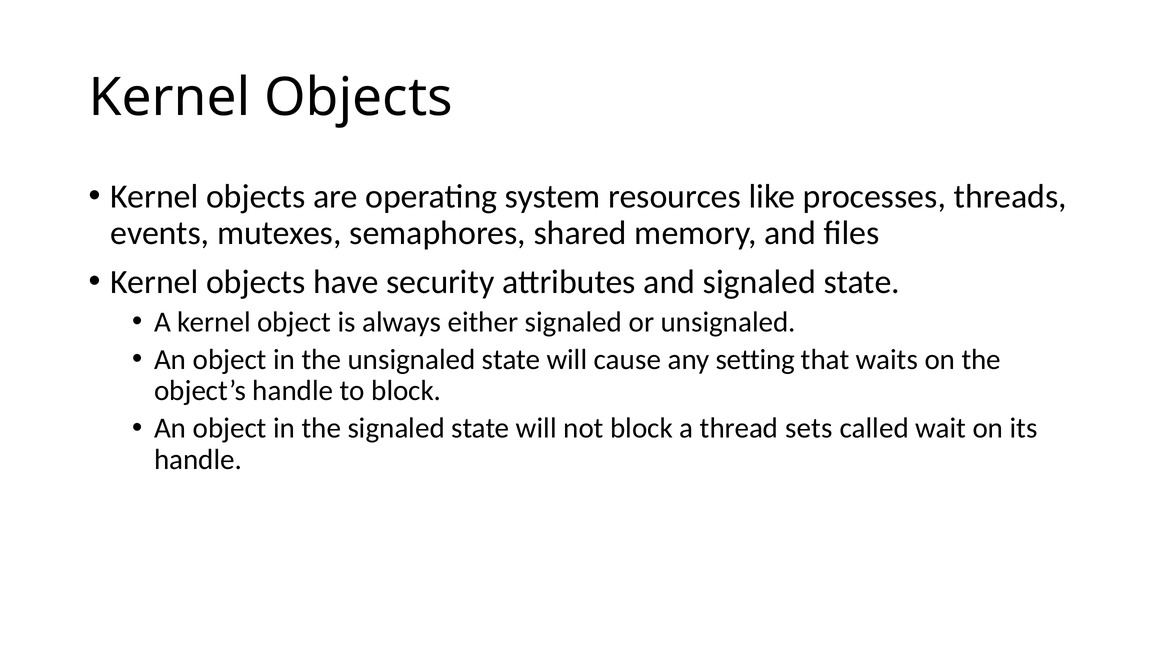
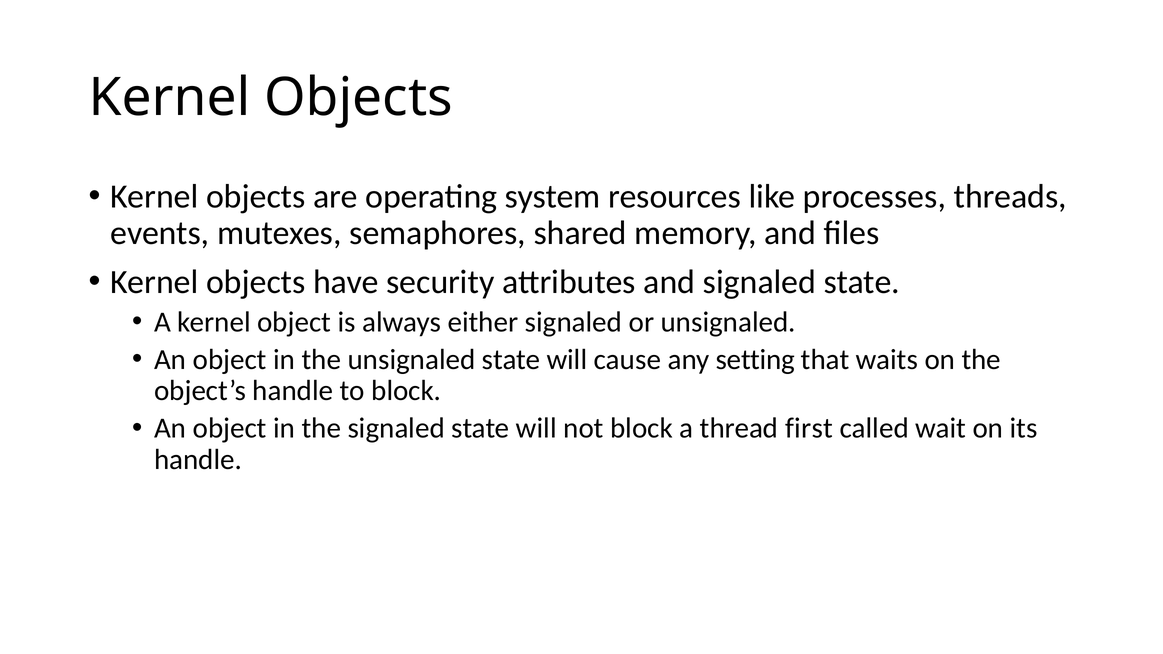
sets: sets -> first
